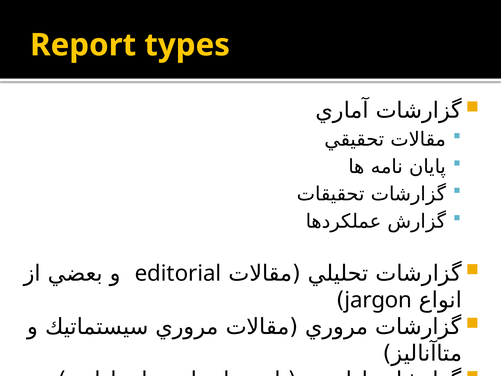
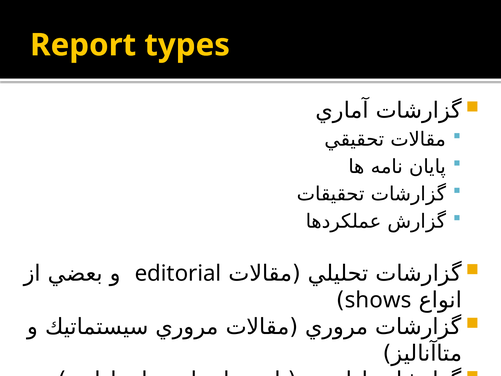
jargon: jargon -> shows
